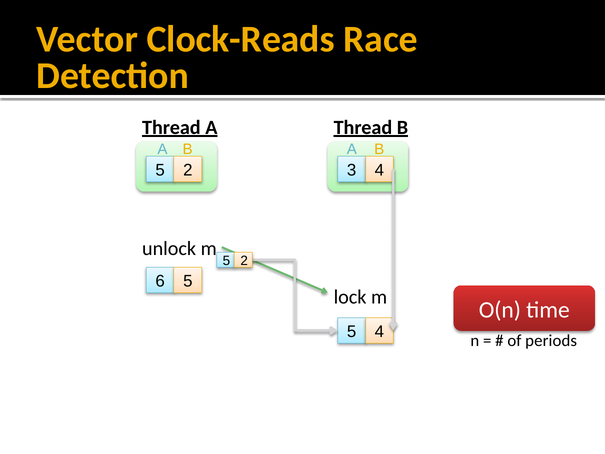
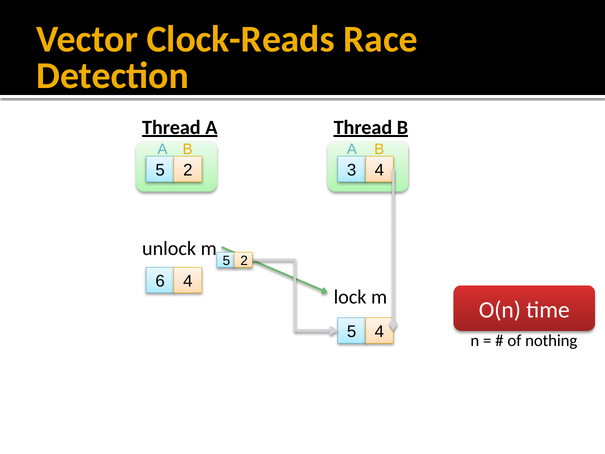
6 5: 5 -> 4
periods: periods -> nothing
